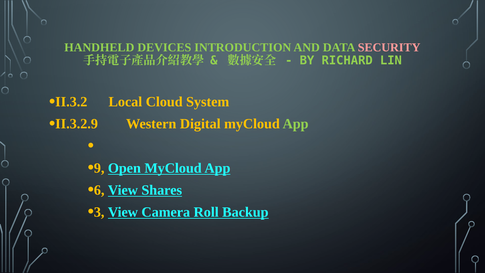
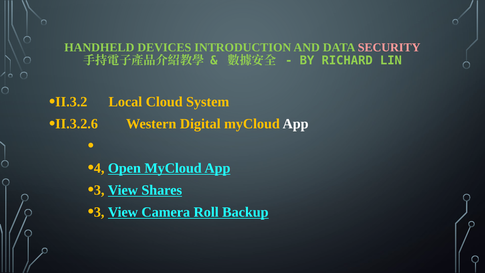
II.3.2.9: II.3.2.9 -> II.3.2.6
App at (296, 124) colour: light green -> white
9: 9 -> 4
6 at (99, 190): 6 -> 3
